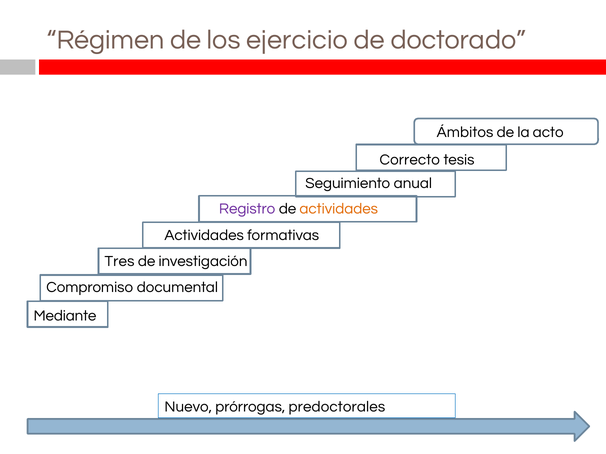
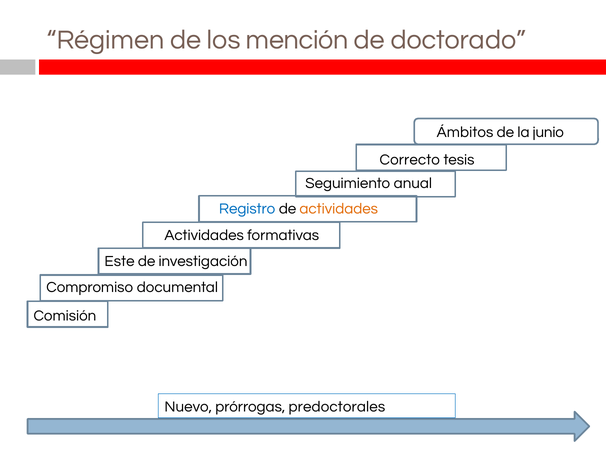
ejercicio: ejercicio -> mención
acto: acto -> junio
Registro colour: purple -> blue
Tres: Tres -> Este
Mediante: Mediante -> Comisión
